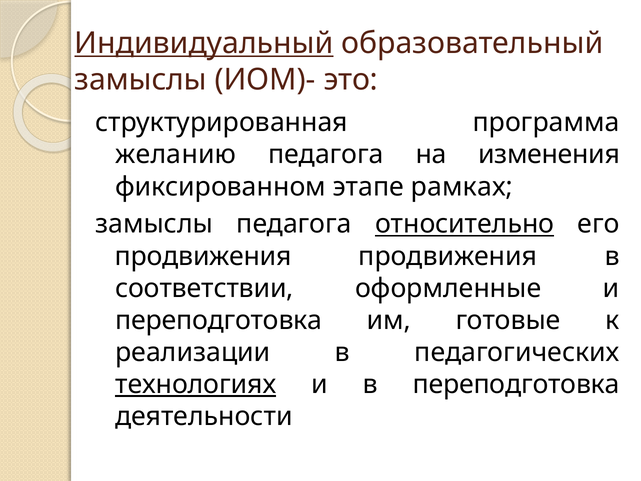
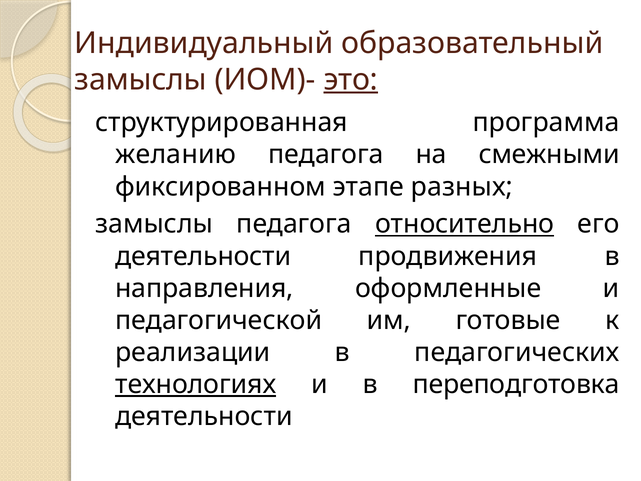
Индивидуальный underline: present -> none
это underline: none -> present
изменения: изменения -> смежными
рамках: рамках -> разных
продвижения at (203, 256): продвижения -> деятельности
соответствии: соответствии -> направления
переподготовка at (219, 320): переподготовка -> педагогической
